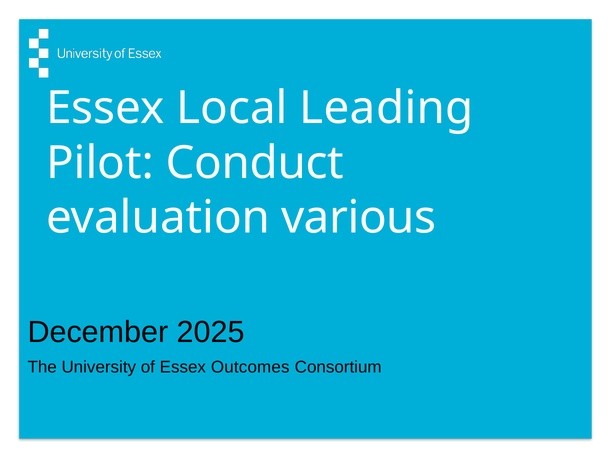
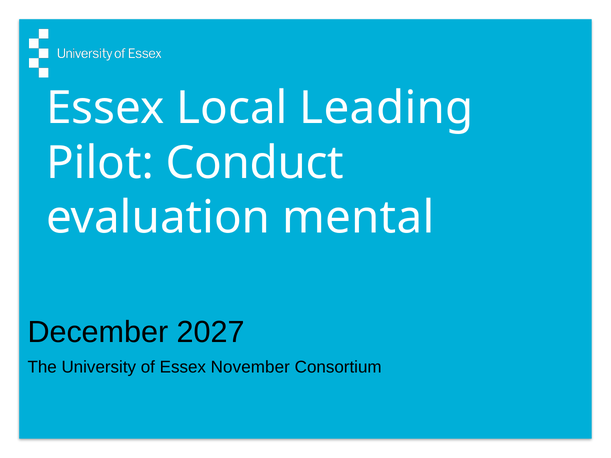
various: various -> mental
2025: 2025 -> 2027
Outcomes: Outcomes -> November
